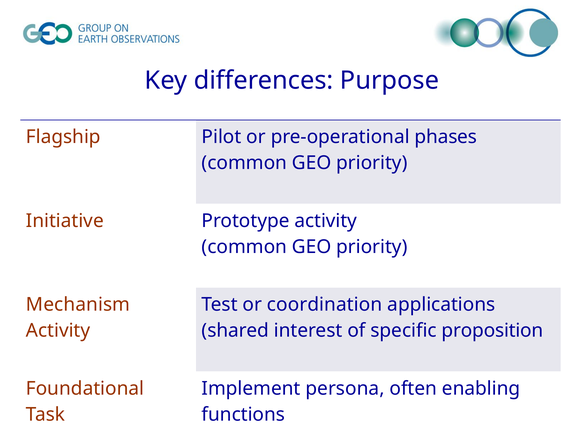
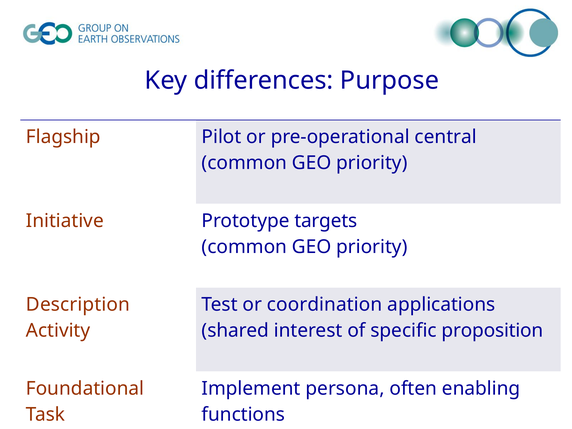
phases: phases -> central
Prototype activity: activity -> targets
Mechanism: Mechanism -> Description
